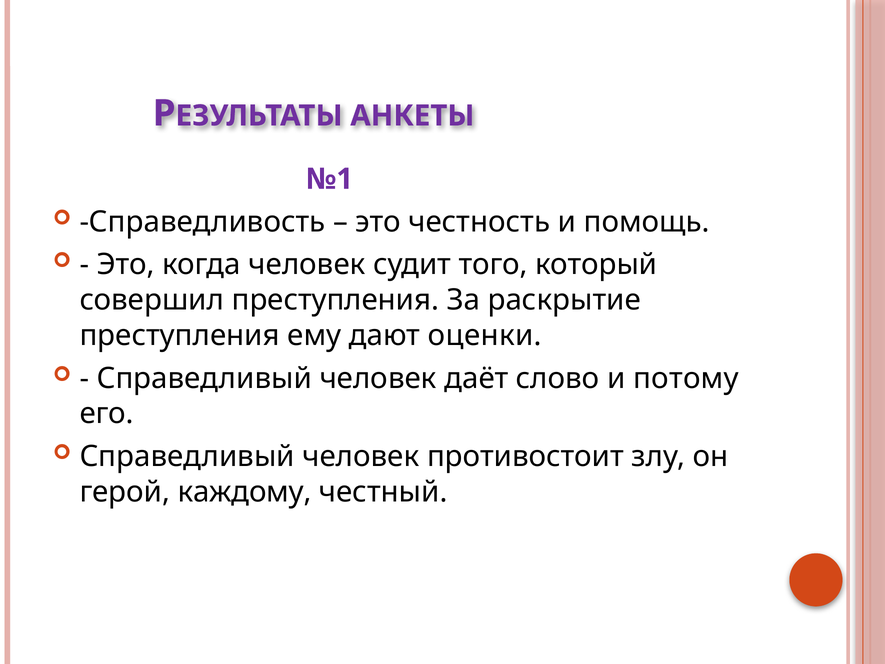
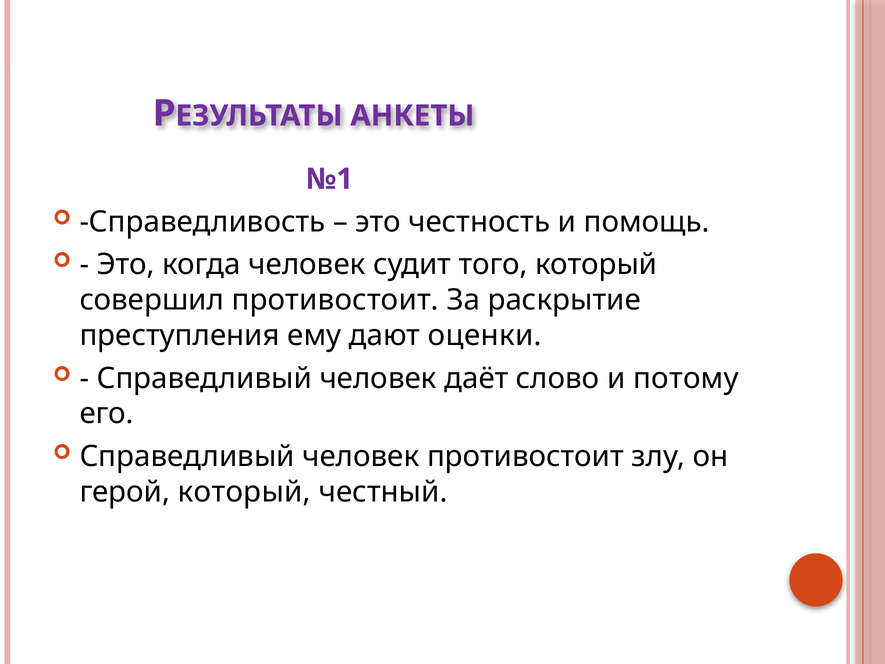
совершил преступления: преступления -> противостоит
герой каждому: каждому -> который
